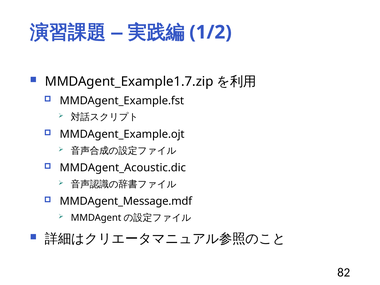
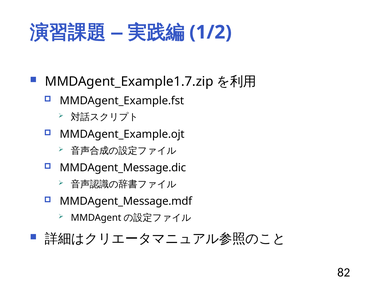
MMDAgent_Acoustic.dic: MMDAgent_Acoustic.dic -> MMDAgent_Message.dic
